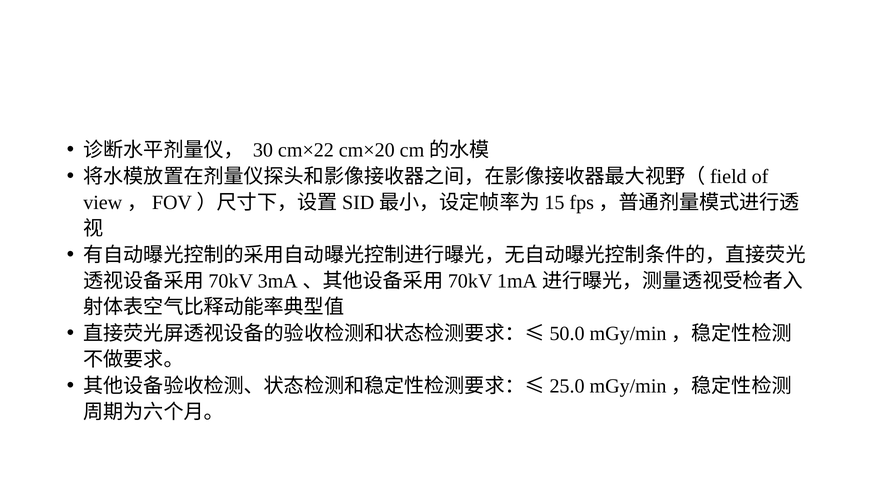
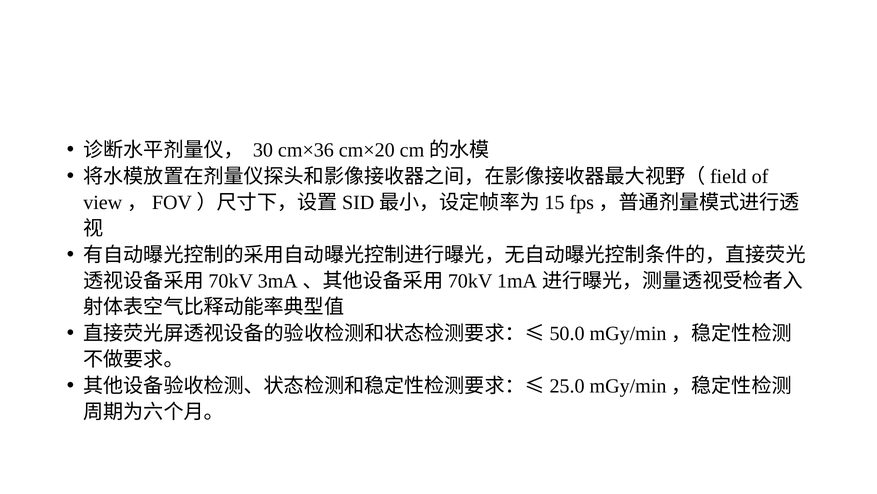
cm×22: cm×22 -> cm×36
